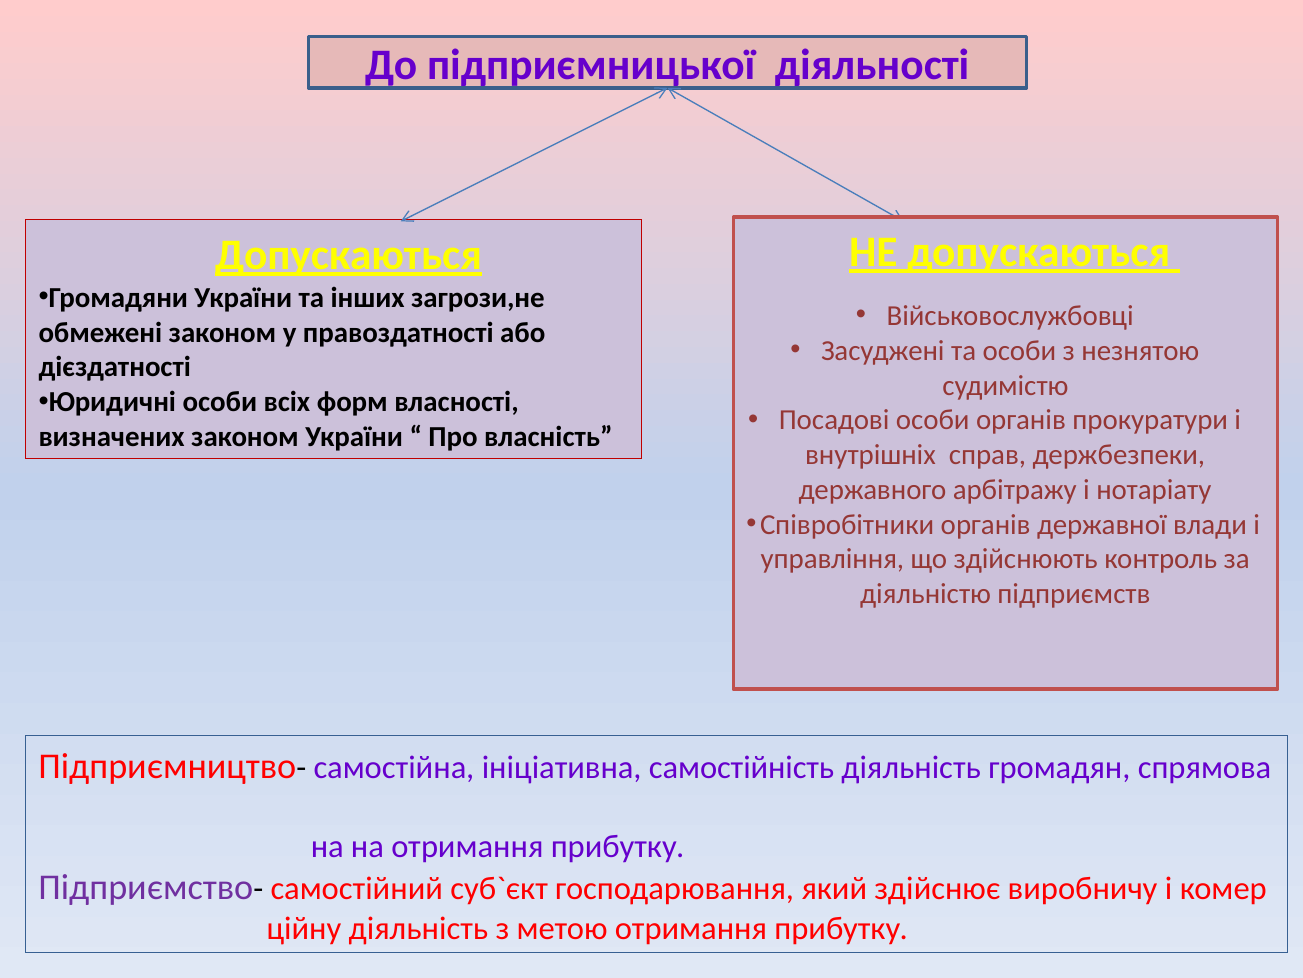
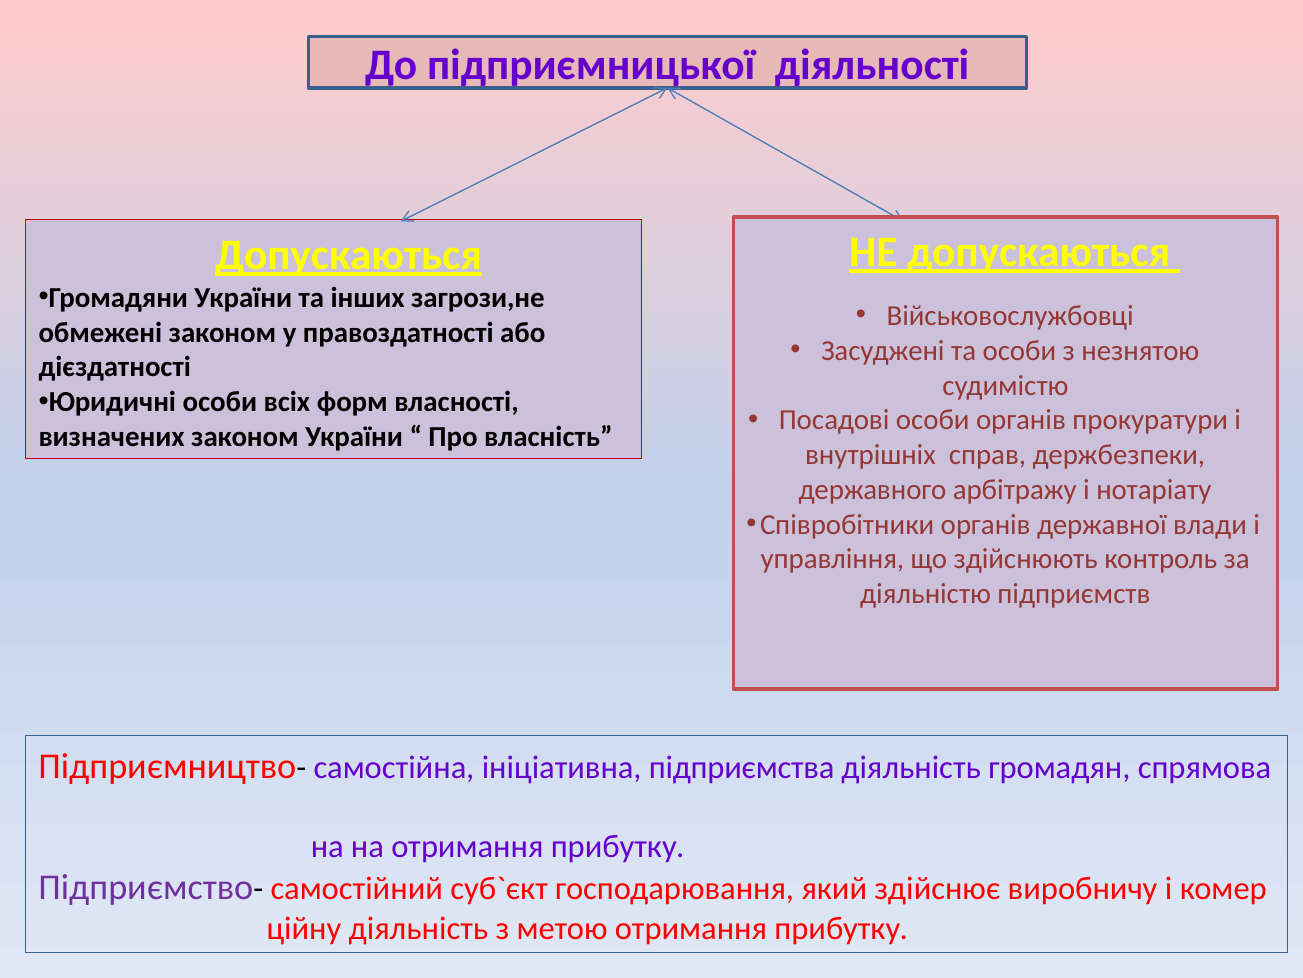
самостійність: самостійність -> підприємства
